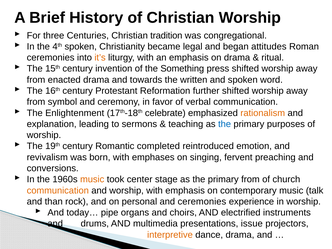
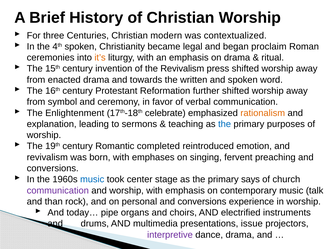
tradition: tradition -> modern
congregational: congregational -> contextualized
attitudes: attitudes -> proclaim
the Something: Something -> Revivalism
music at (92, 179) colour: orange -> blue
primary from: from -> says
communication at (58, 190) colour: orange -> purple
personal and ceremonies: ceremonies -> conversions
interpretive colour: orange -> purple
